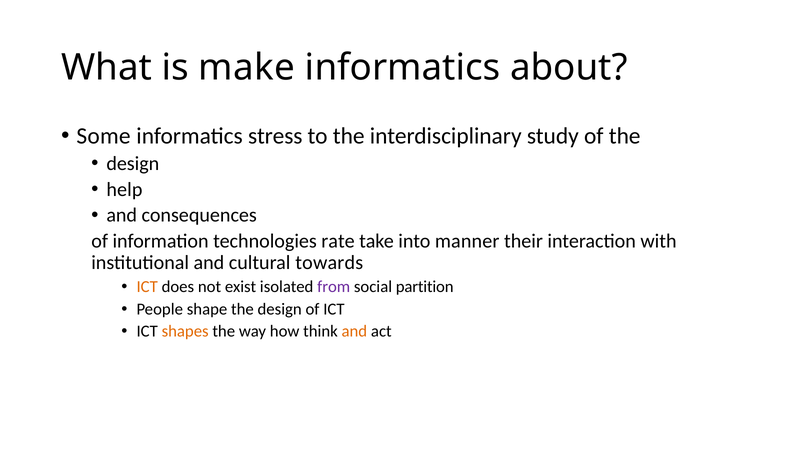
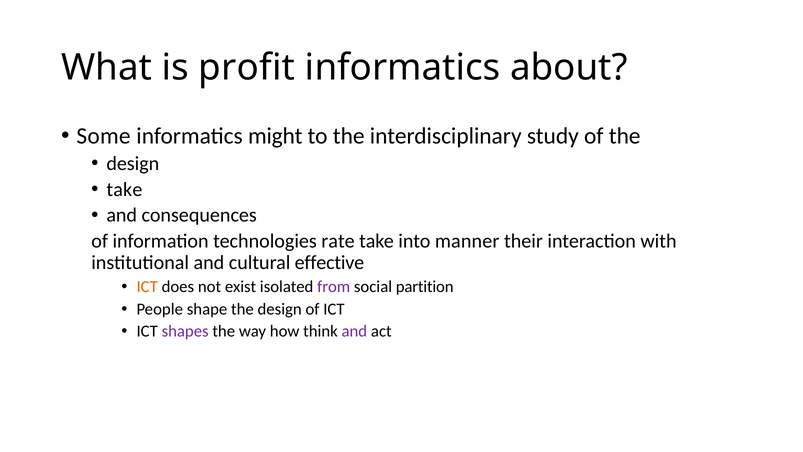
make: make -> profit
stress: stress -> might
help at (124, 189): help -> take
towards: towards -> effective
shapes colour: orange -> purple
and at (354, 331) colour: orange -> purple
